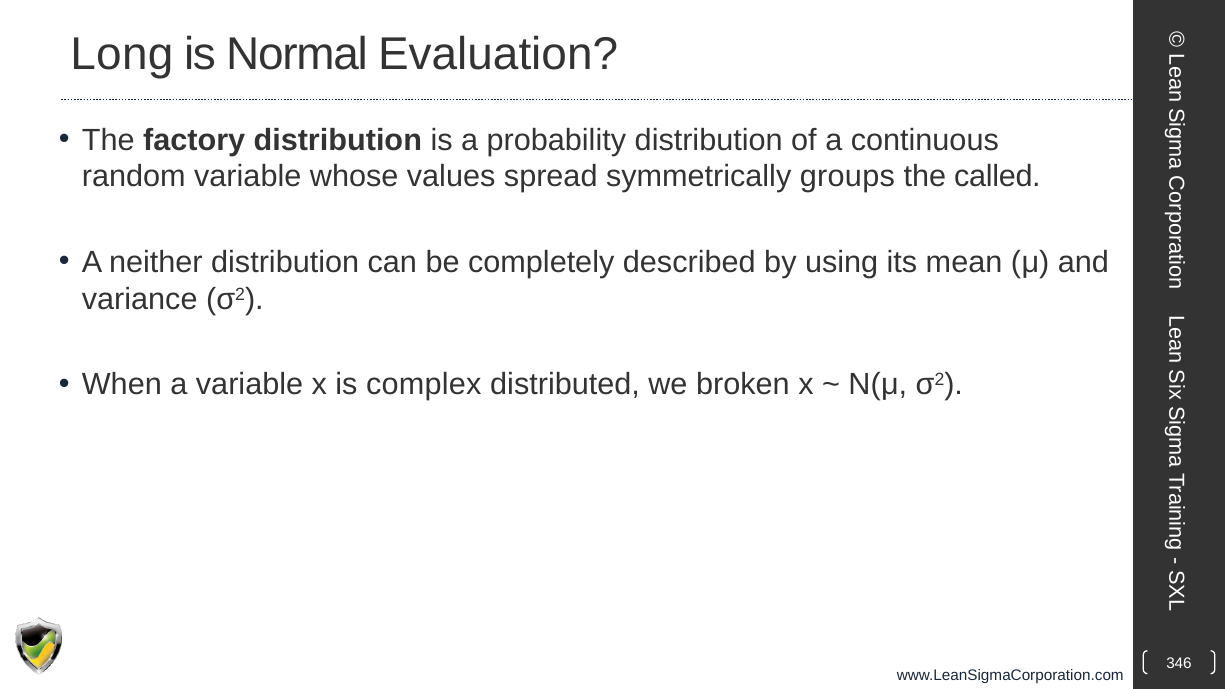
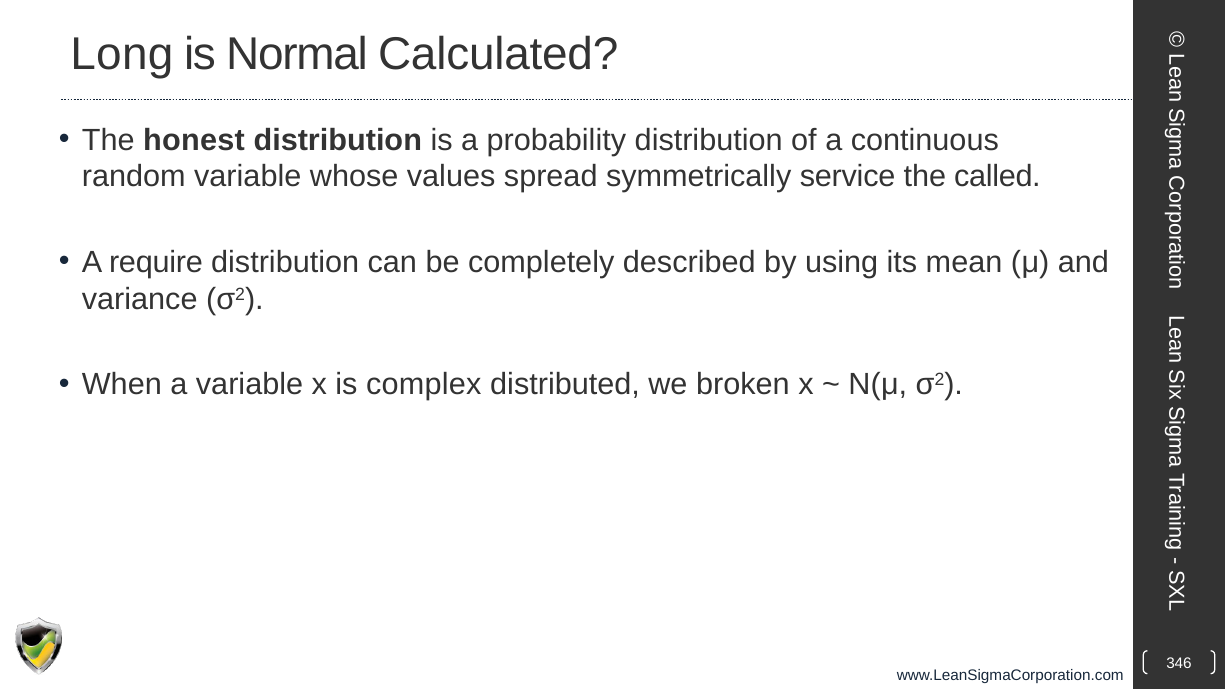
Evaluation: Evaluation -> Calculated
factory: factory -> honest
groups: groups -> service
neither: neither -> require
